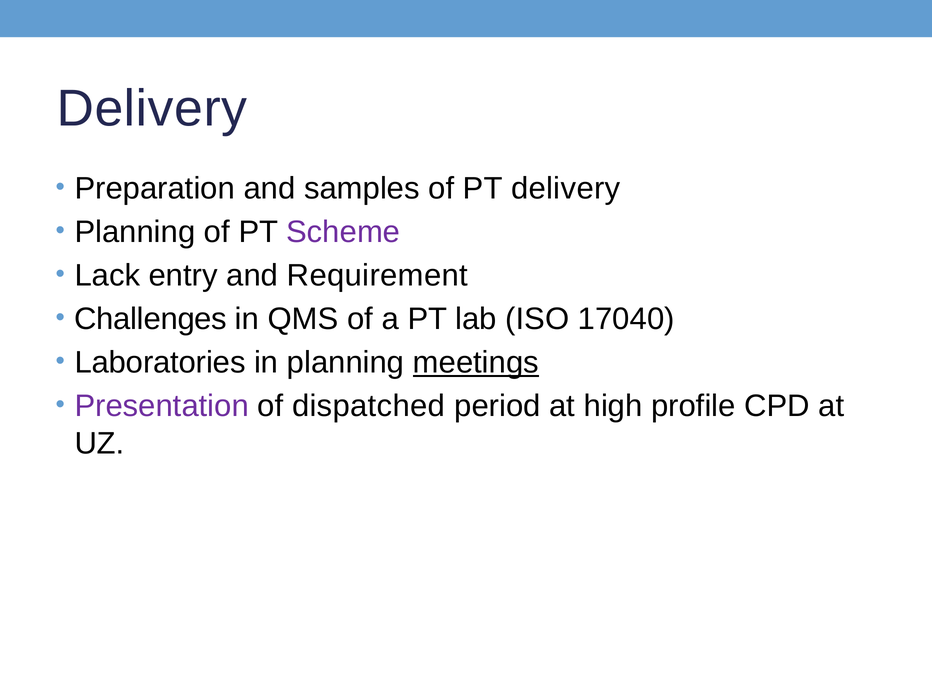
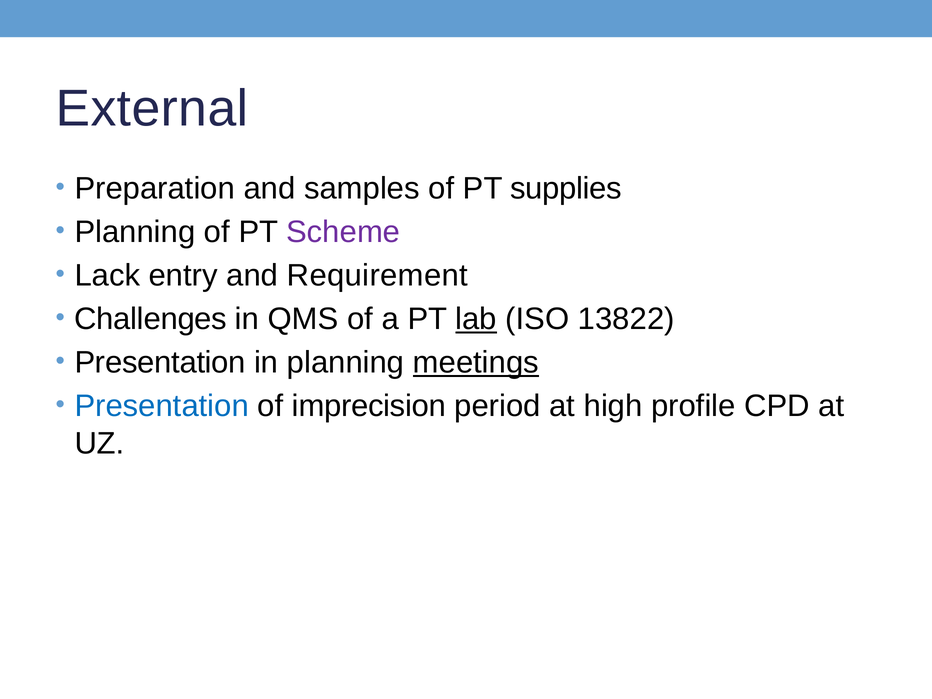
Delivery at (152, 108): Delivery -> External
PT delivery: delivery -> supplies
lab underline: none -> present
17040: 17040 -> 13822
Laboratories at (160, 363): Laboratories -> Presentation
Presentation at (162, 406) colour: purple -> blue
dispatched: dispatched -> imprecision
